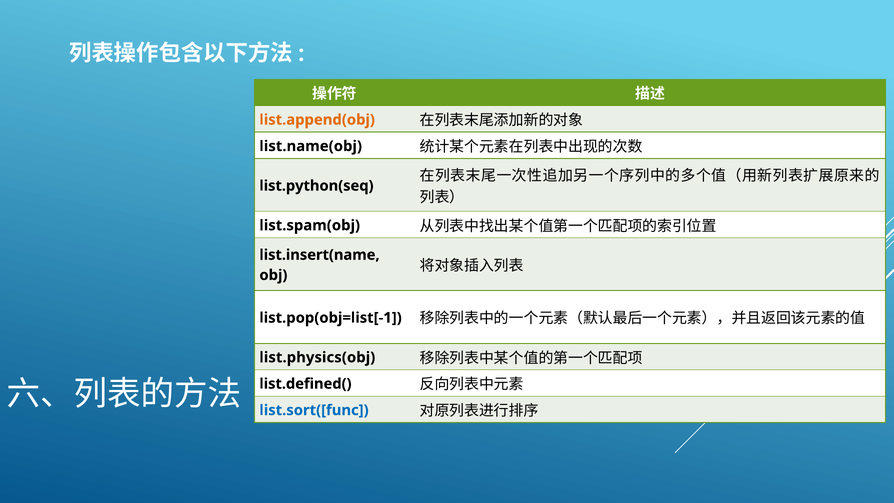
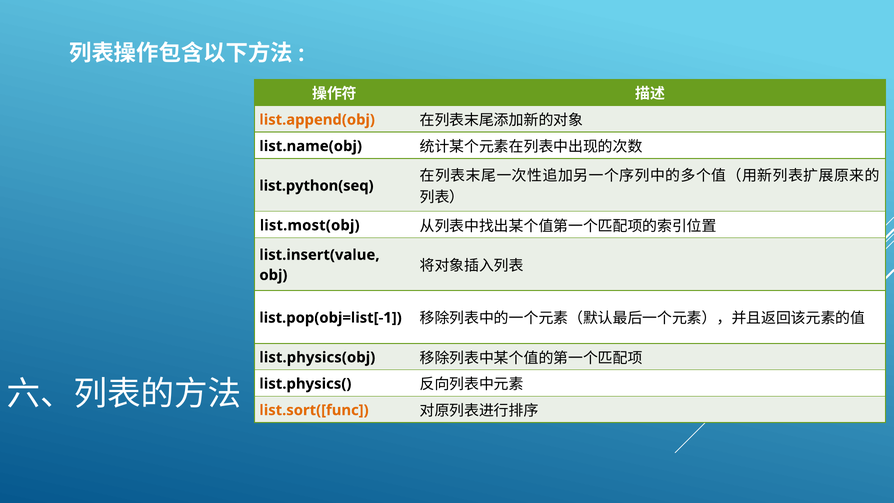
list.spam(obj: list.spam(obj -> list.most(obj
list.insert(name: list.insert(name -> list.insert(value
list.defined(: list.defined( -> list.physics(
list.sort([func colour: blue -> orange
